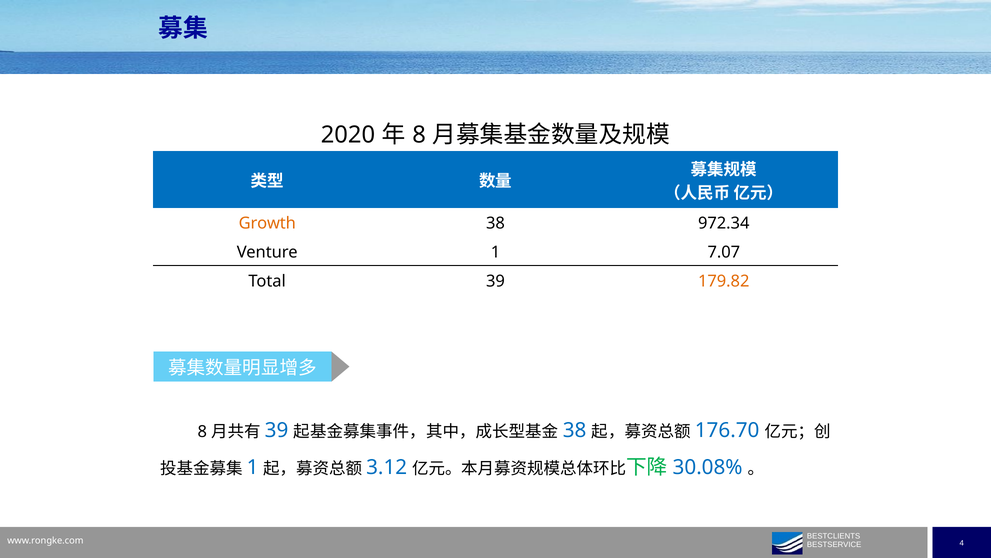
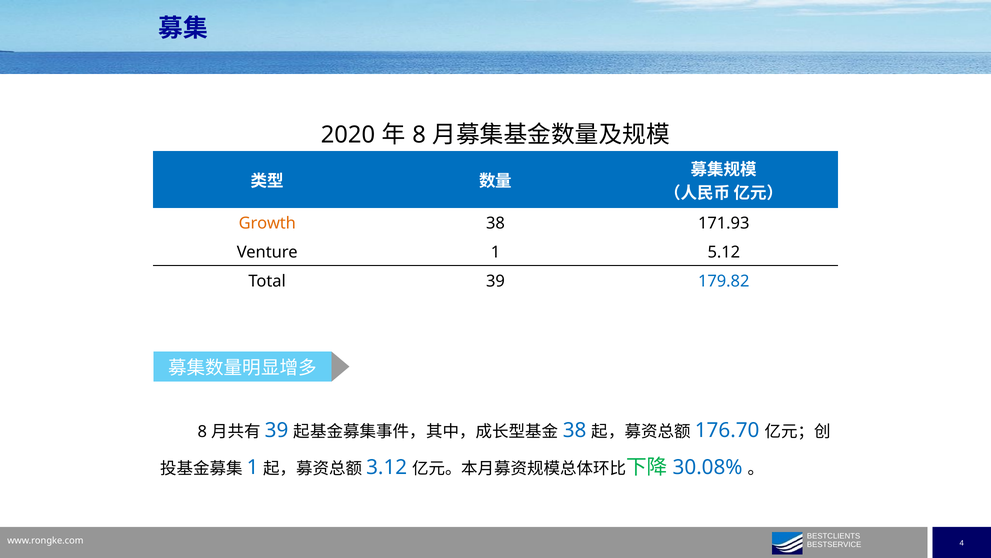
972.34: 972.34 -> 171.93
7.07: 7.07 -> 5.12
179.82 colour: orange -> blue
